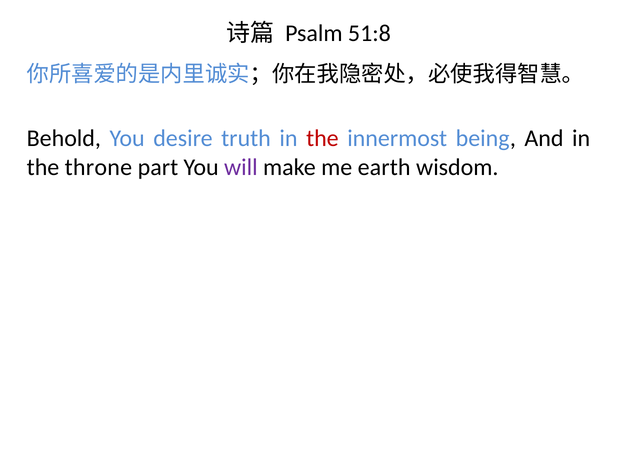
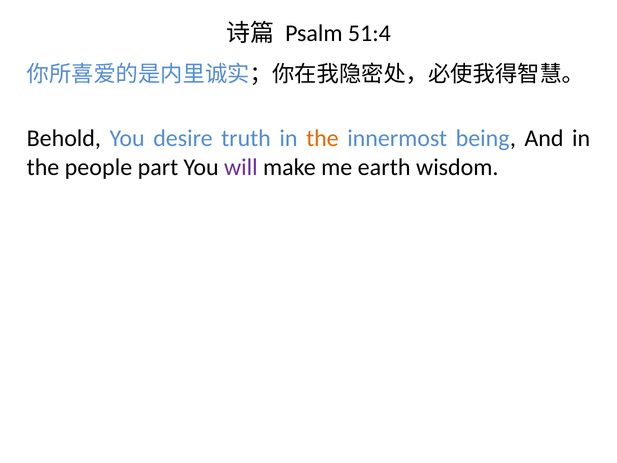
51:8: 51:8 -> 51:4
the at (322, 138) colour: red -> orange
throne: throne -> people
